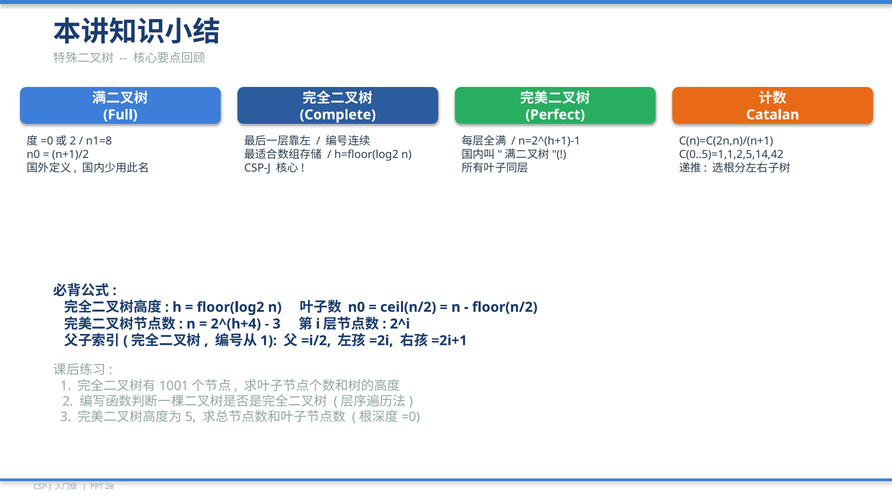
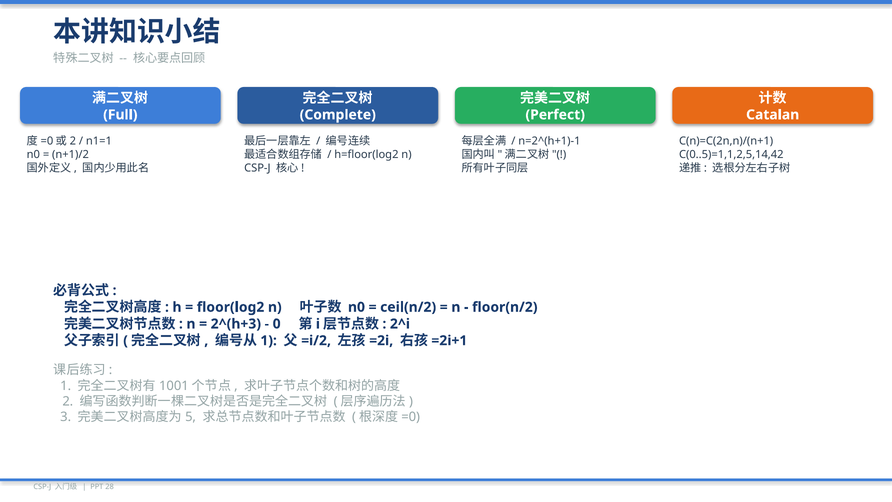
n1=8: n1=8 -> n1=1
2^(h+4: 2^(h+4 -> 2^(h+3
3 at (277, 324): 3 -> 0
